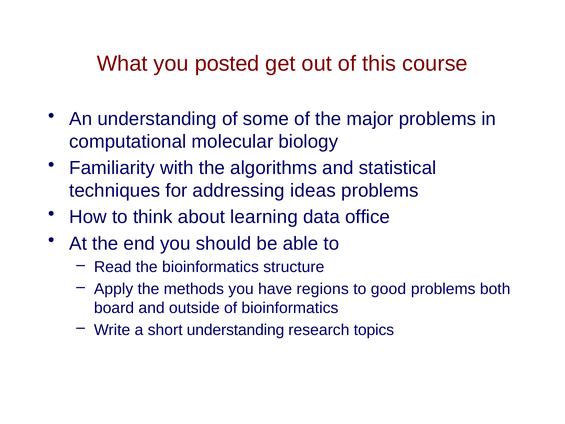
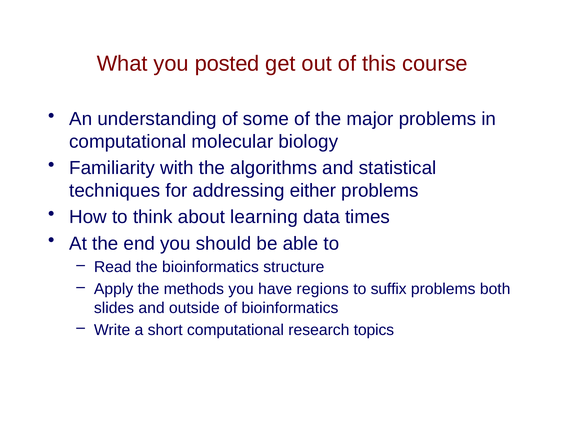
ideas: ideas -> either
office: office -> times
good: good -> suffix
board: board -> slides
short understanding: understanding -> computational
